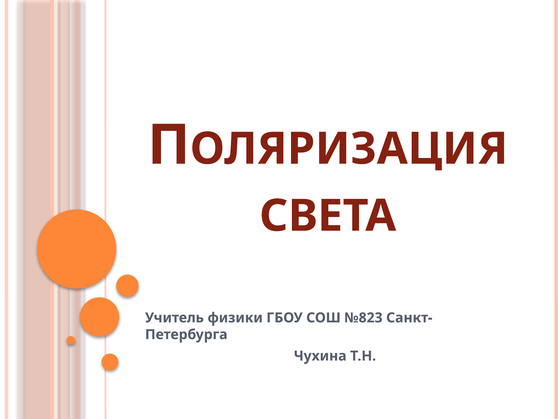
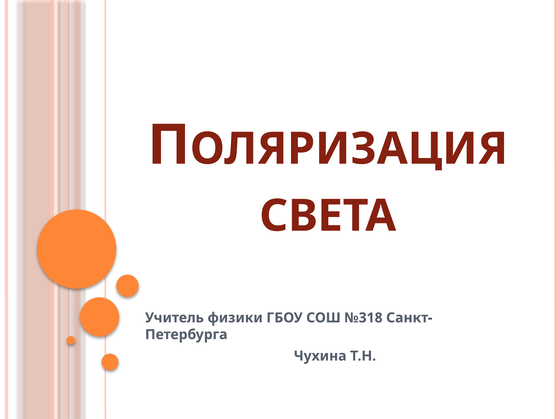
№823: №823 -> №318
